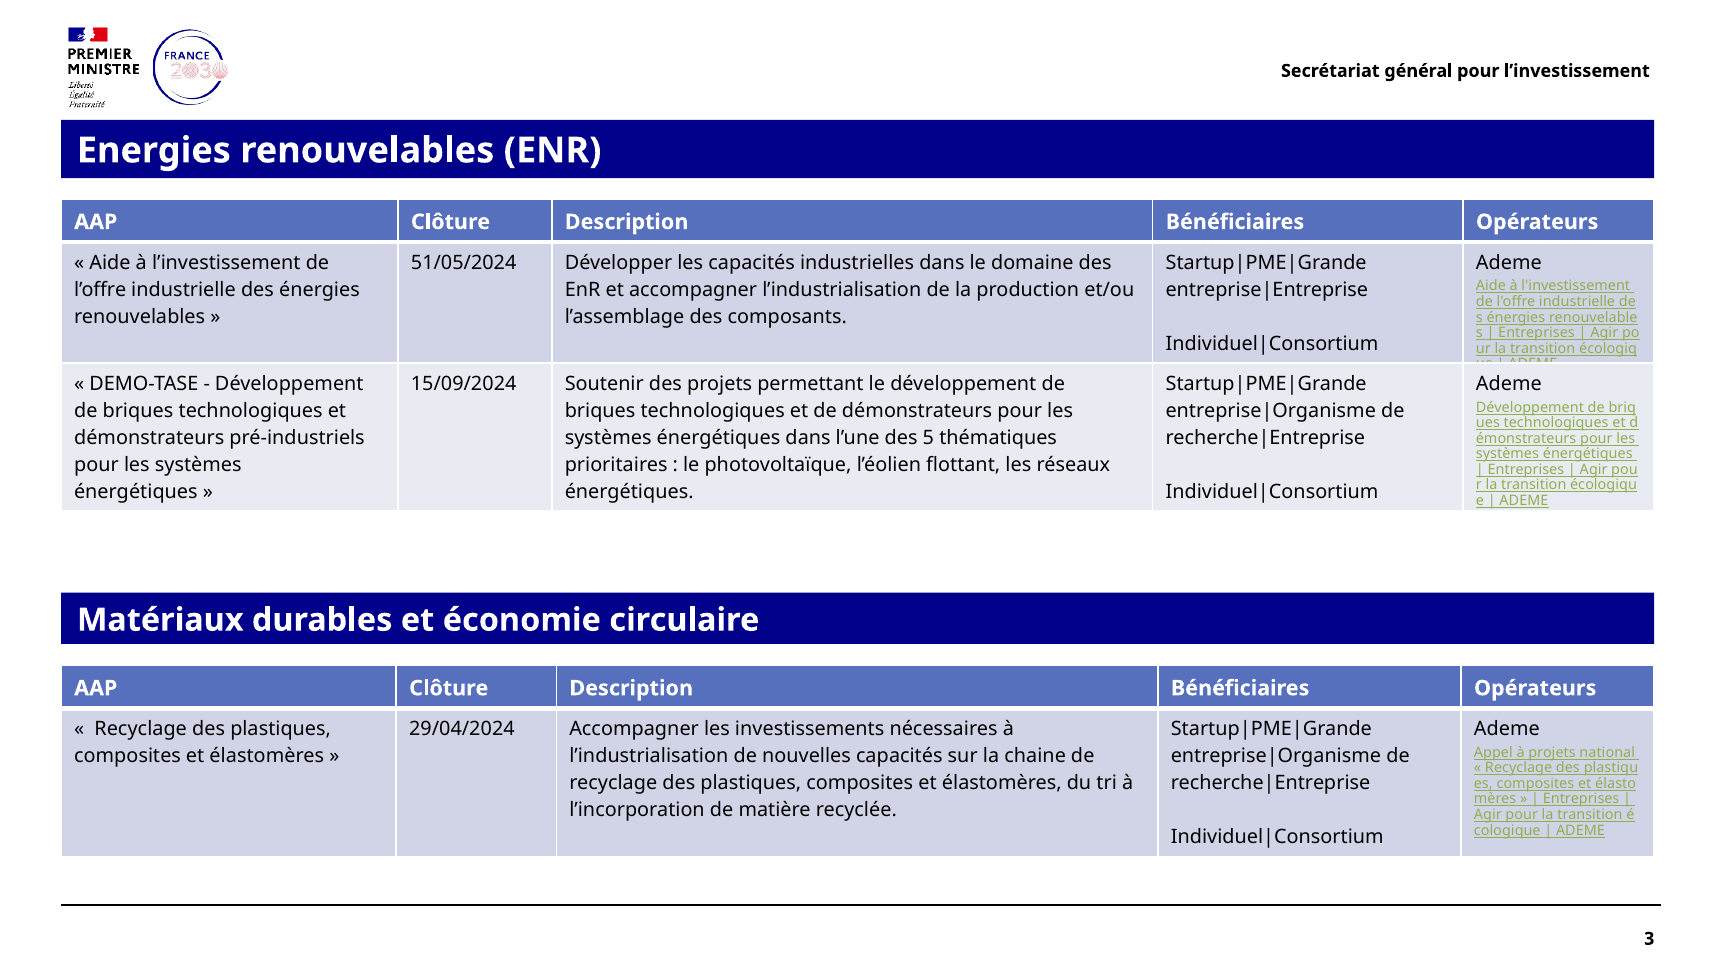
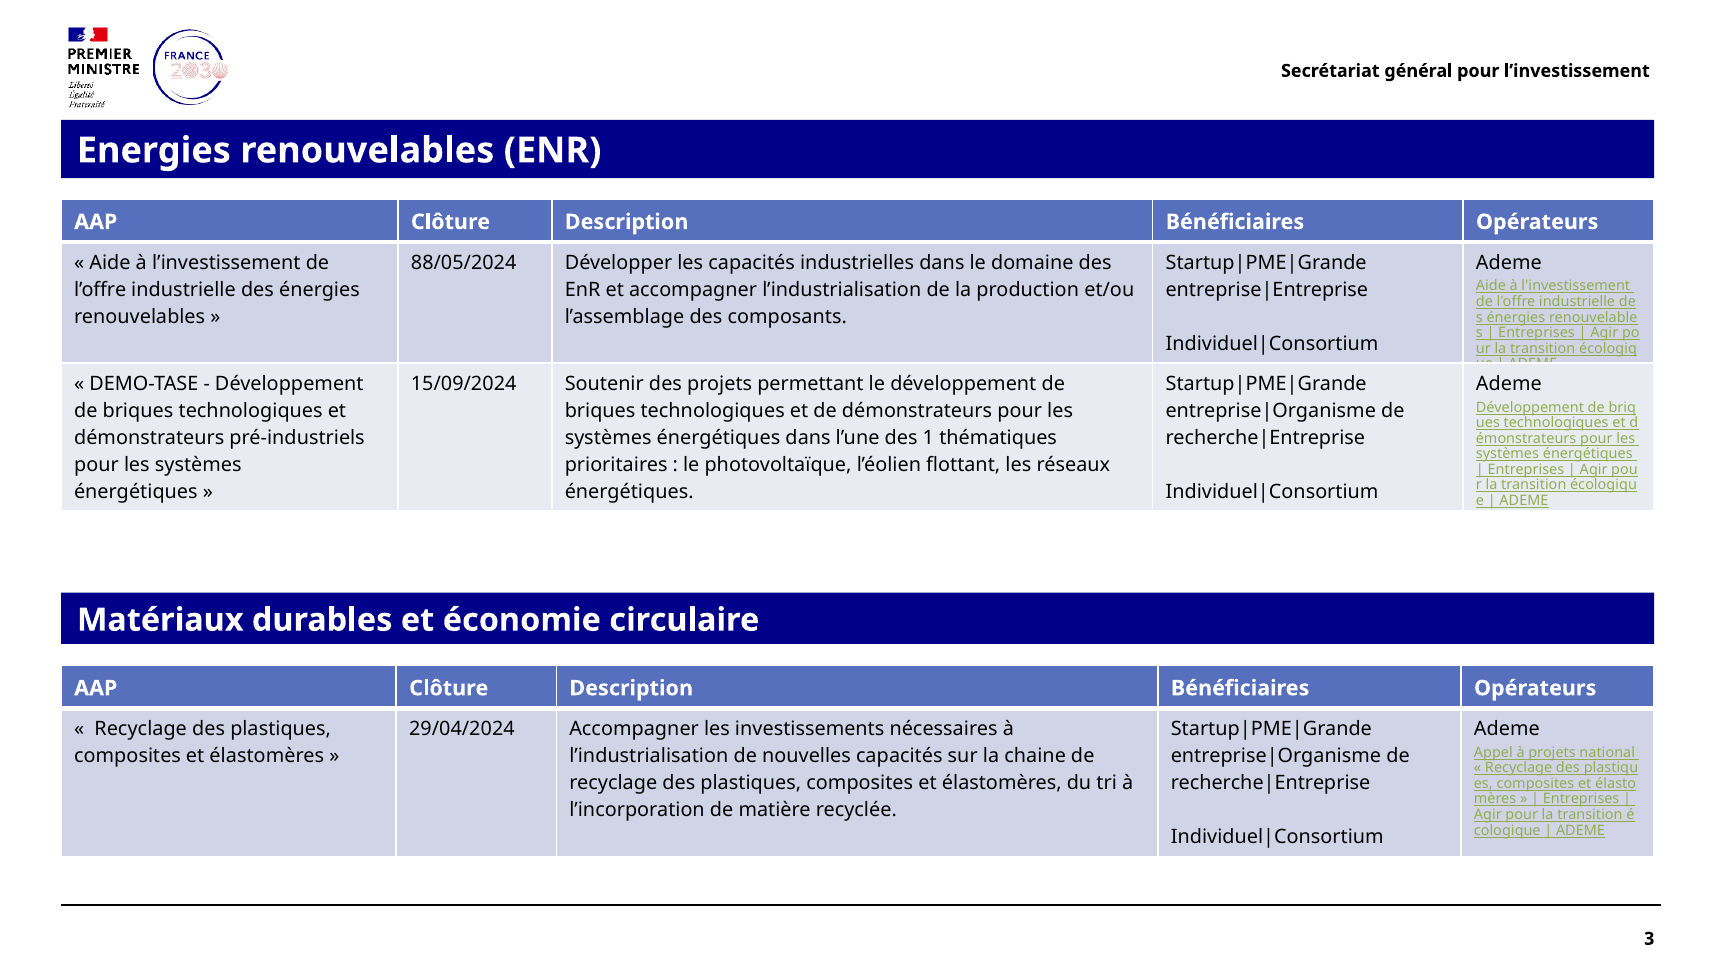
51/05/2024: 51/05/2024 -> 88/05/2024
5: 5 -> 1
